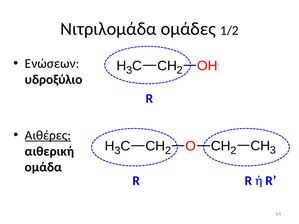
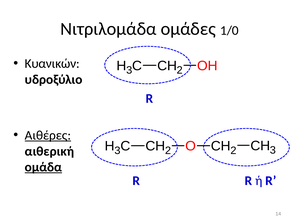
1/2: 1/2 -> 1/0
Ενώσεων: Ενώσεων -> Κυανικών
ομάδα underline: none -> present
